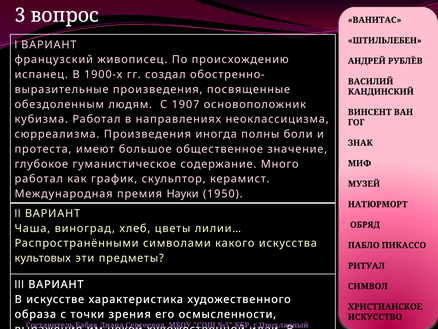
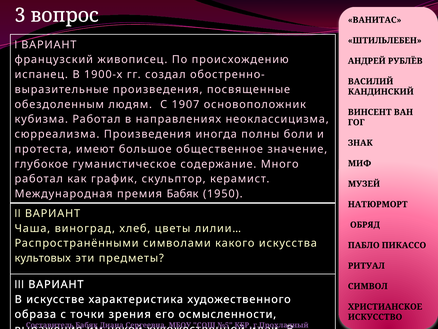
премия Науки: Науки -> Бабяк
